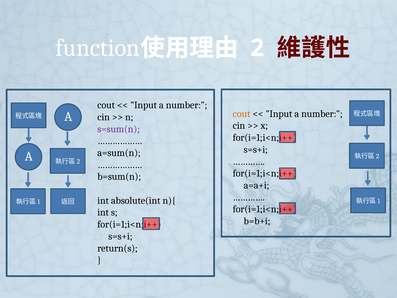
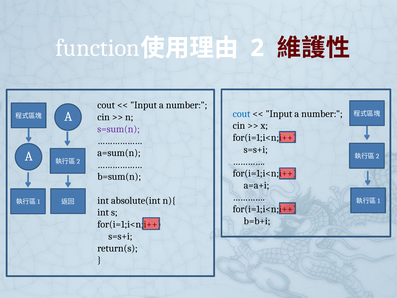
cout at (242, 114) colour: orange -> blue
